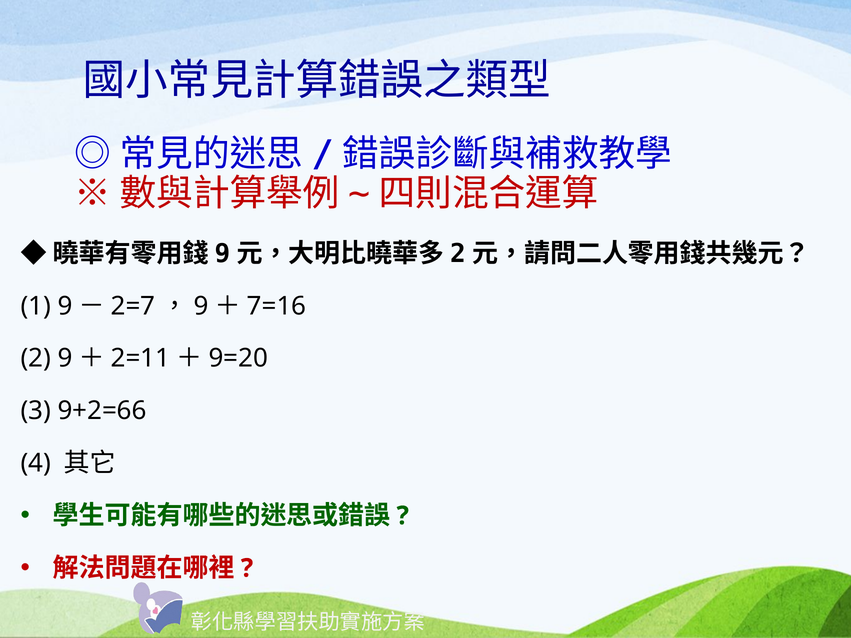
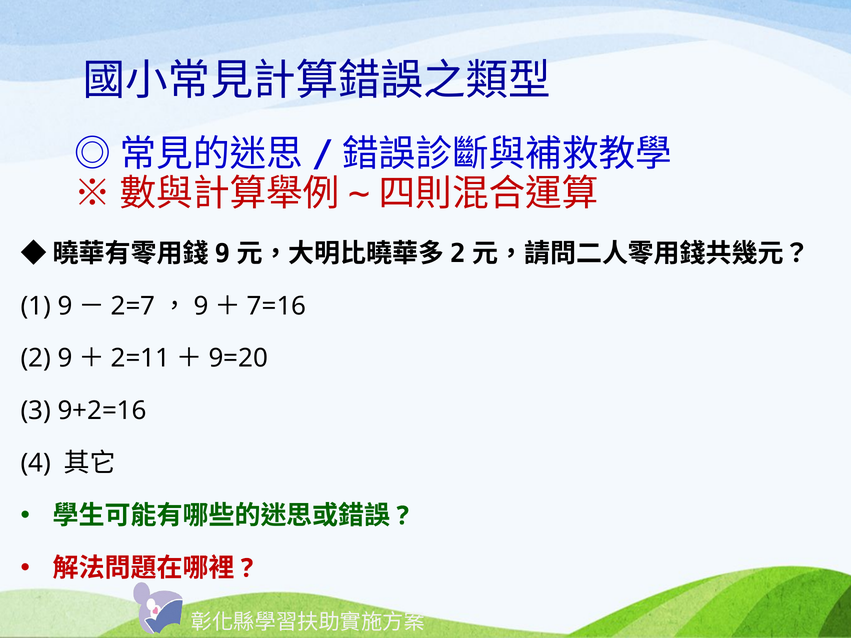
9+2=66: 9+2=66 -> 9+2=16
